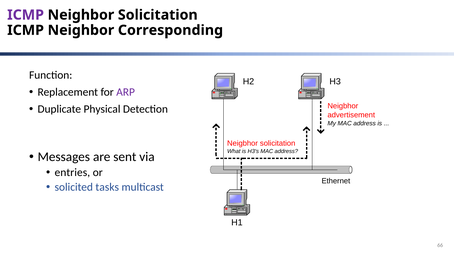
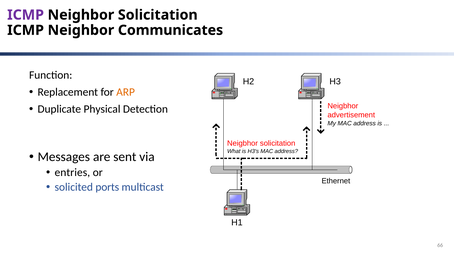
Corresponding: Corresponding -> Communicates
ARP colour: purple -> orange
tasks: tasks -> ports
